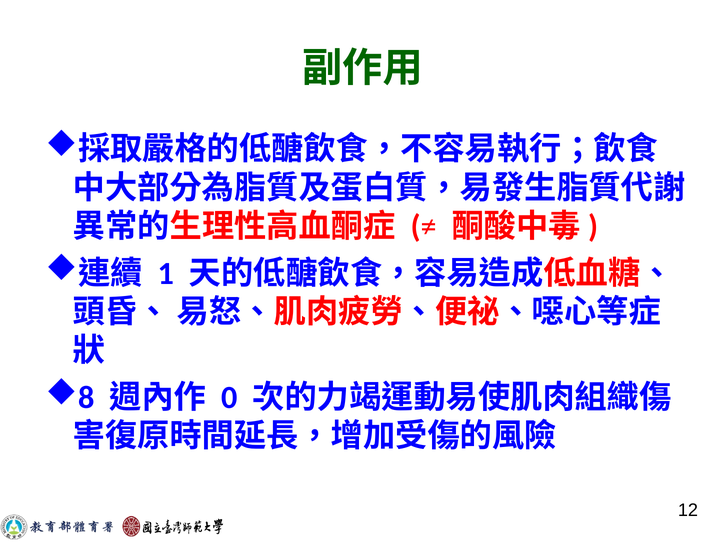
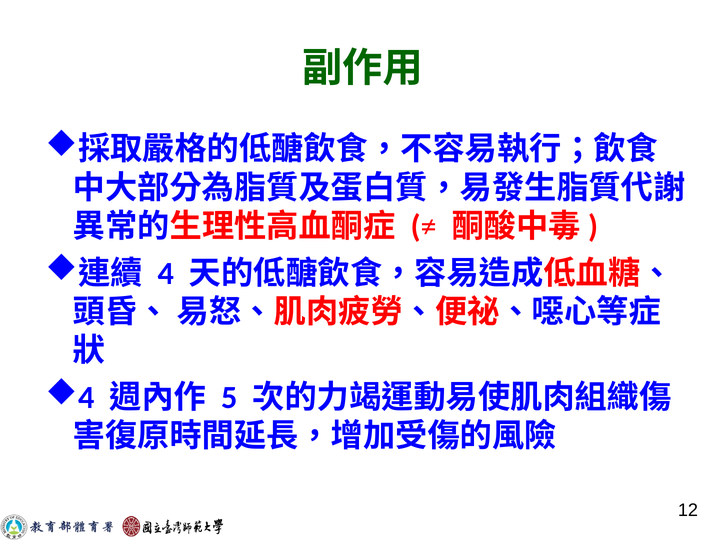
1 at (166, 273): 1 -> 4
8 at (86, 397): 8 -> 4
0: 0 -> 5
